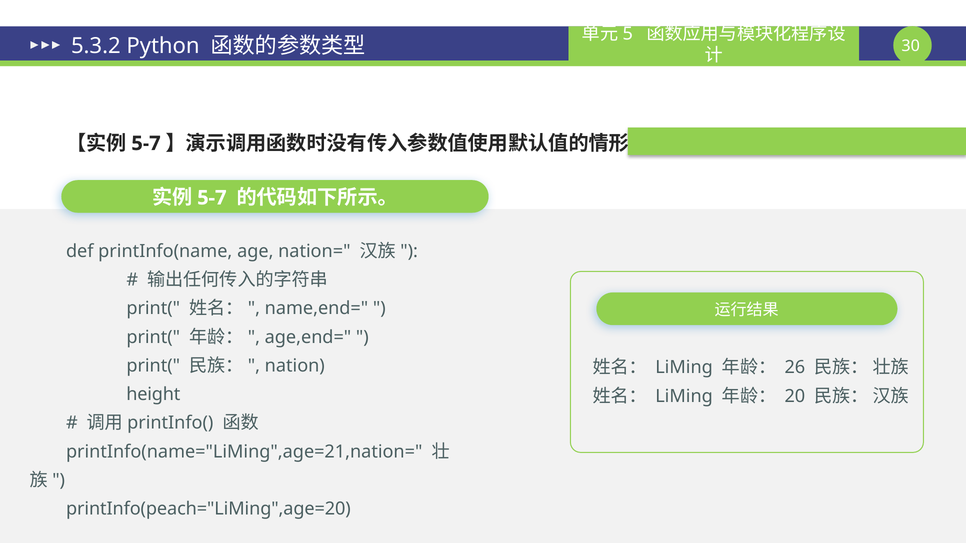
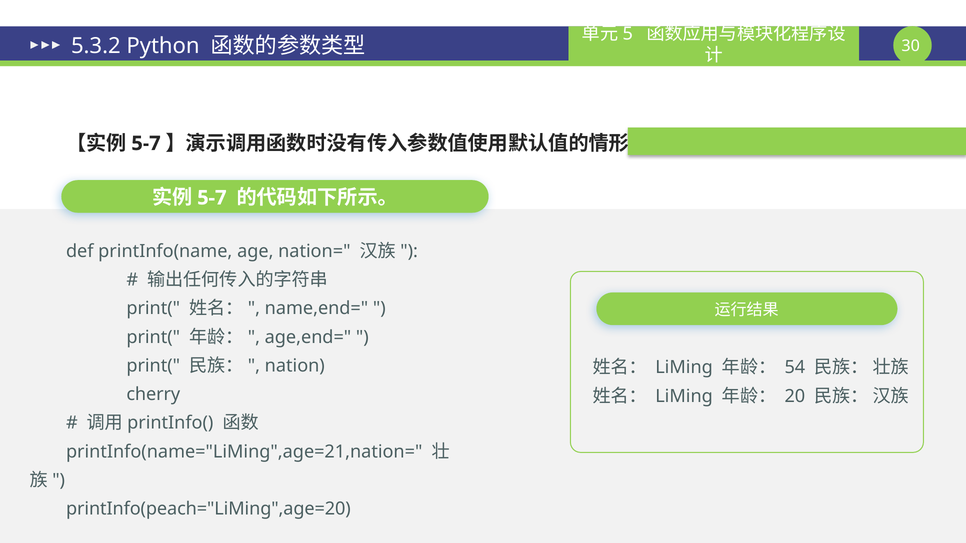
26: 26 -> 54
height: height -> cherry
